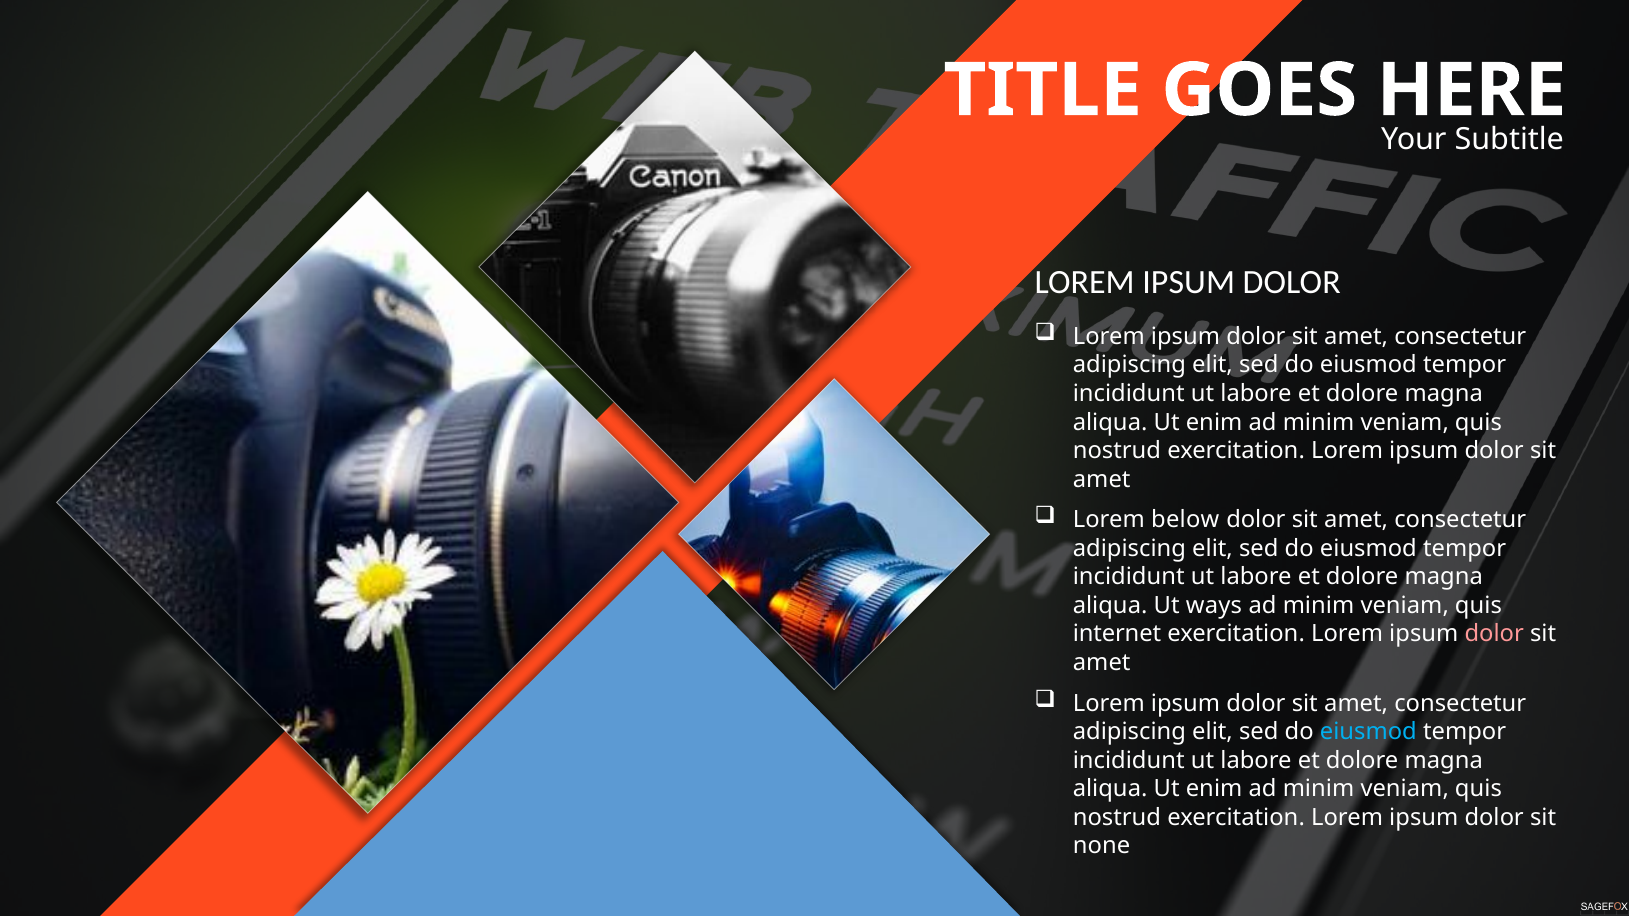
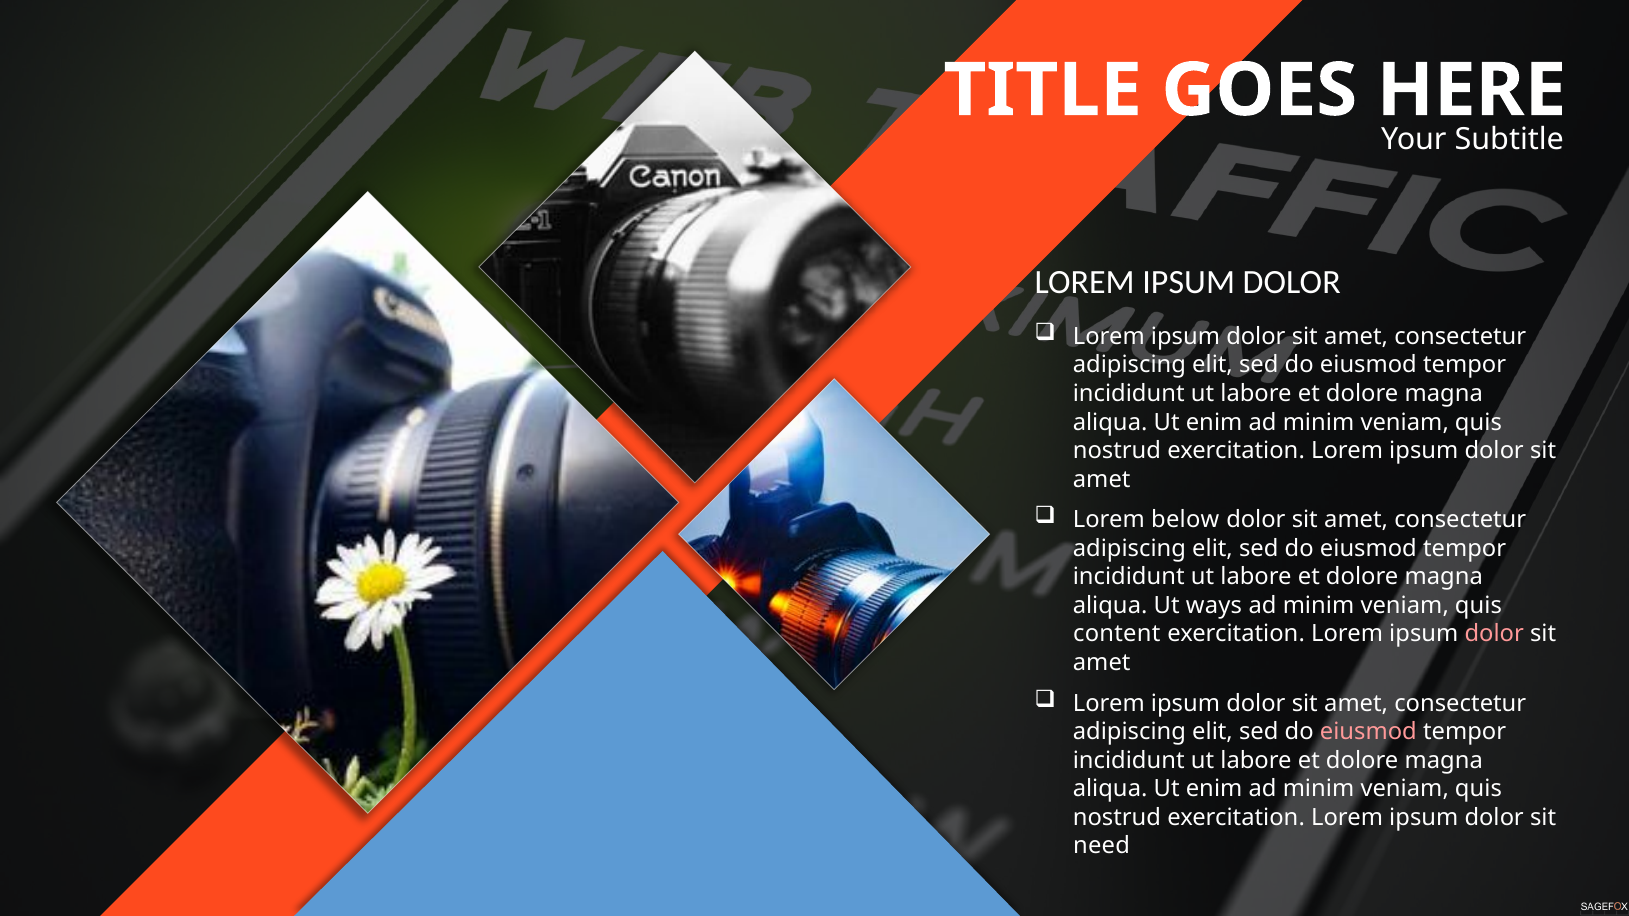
internet: internet -> content
eiusmod at (1368, 732) colour: light blue -> pink
none: none -> need
